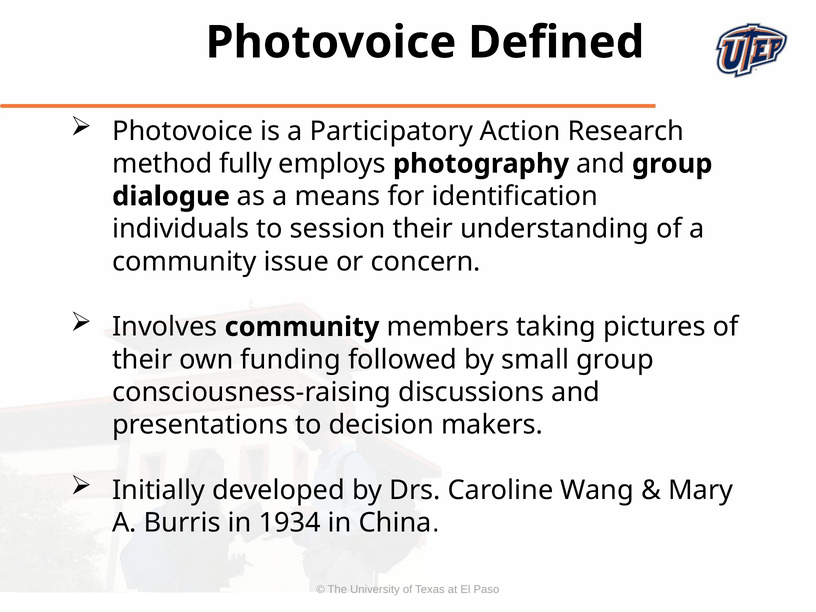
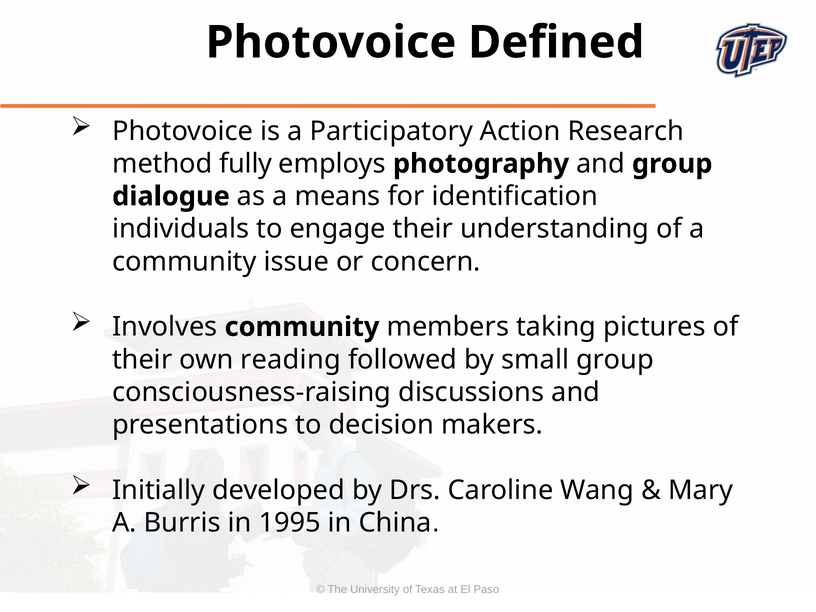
session: session -> engage
funding: funding -> reading
1934: 1934 -> 1995
